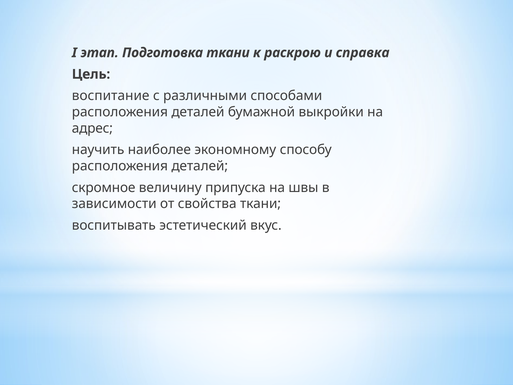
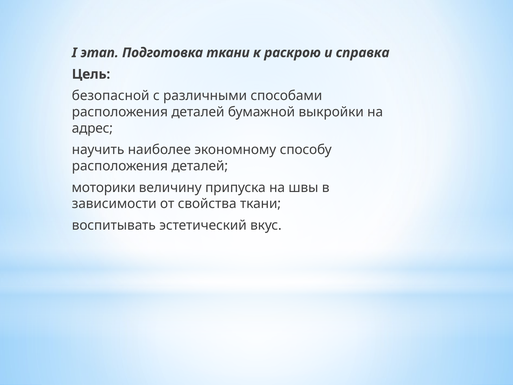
воспитание: воспитание -> безопасной
скромное: скромное -> моторики
